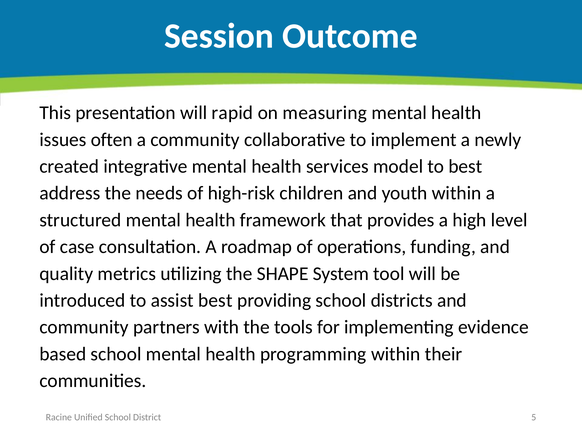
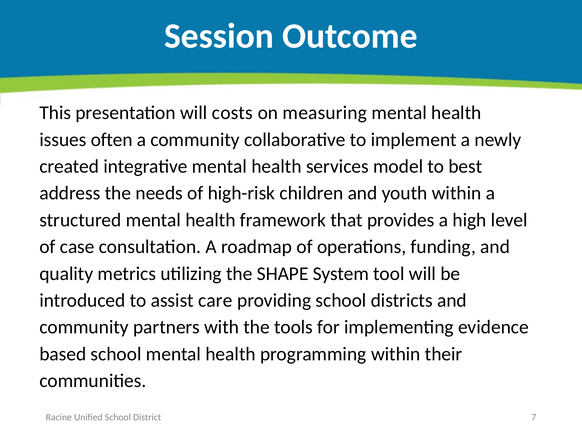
rapid: rapid -> costs
assist best: best -> care
5: 5 -> 7
